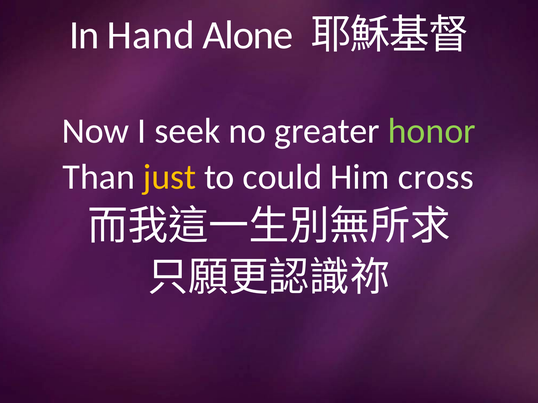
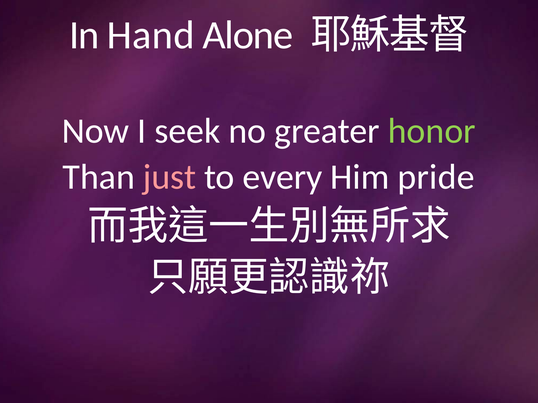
just colour: yellow -> pink
could: could -> every
cross: cross -> pride
